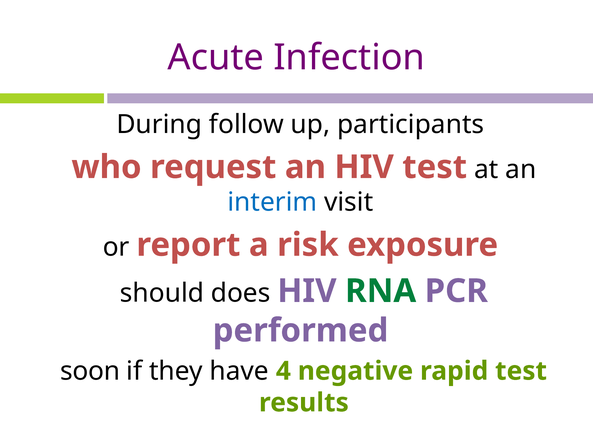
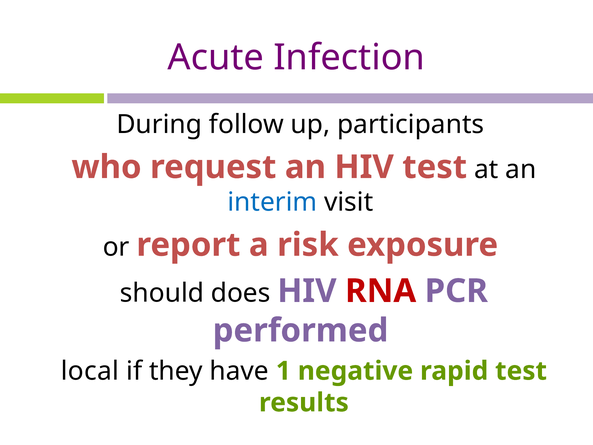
RNA colour: green -> red
soon: soon -> local
4: 4 -> 1
